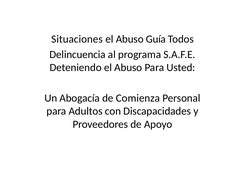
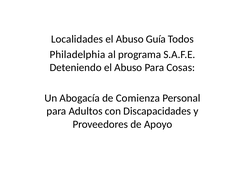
Situaciones: Situaciones -> Localidades
Delincuencia: Delincuencia -> Philadelphia
Usted: Usted -> Cosas
